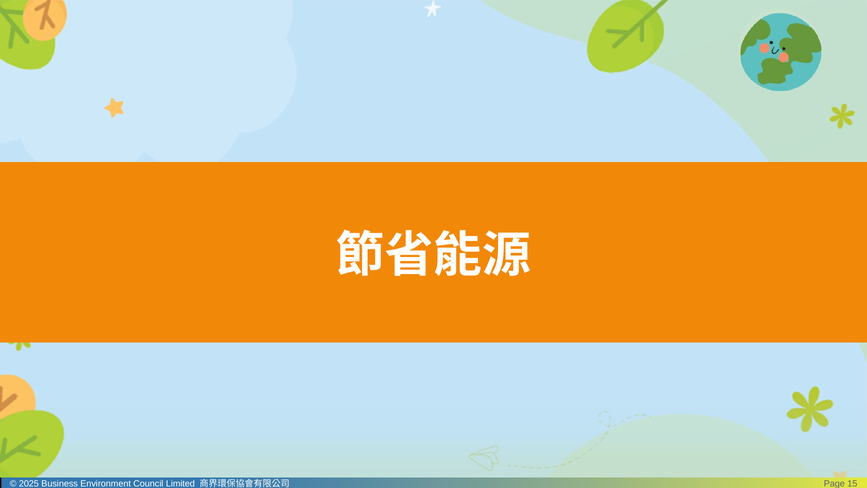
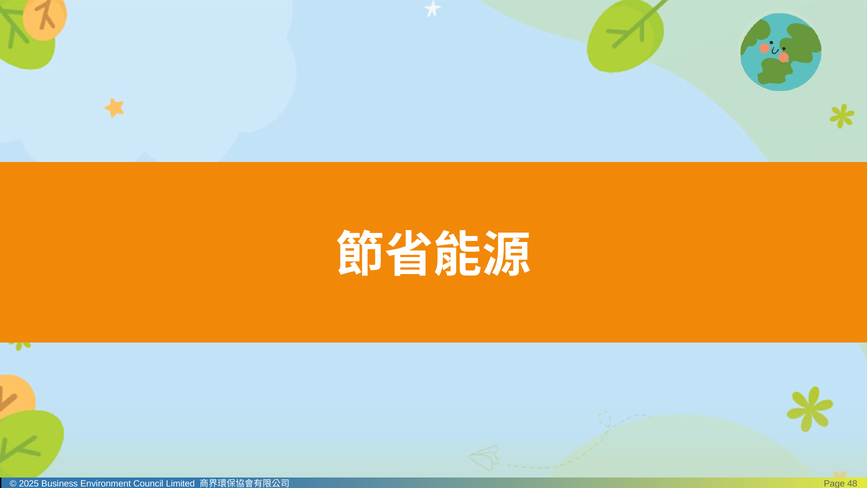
15: 15 -> 48
